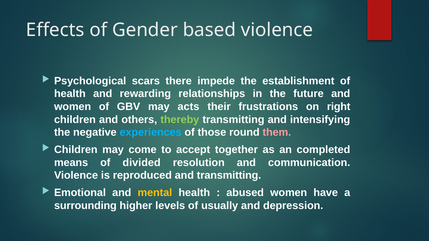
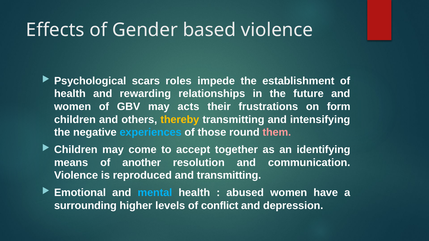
there: there -> roles
right: right -> form
thereby colour: light green -> yellow
completed: completed -> identifying
divided: divided -> another
mental colour: yellow -> light blue
usually: usually -> conflict
